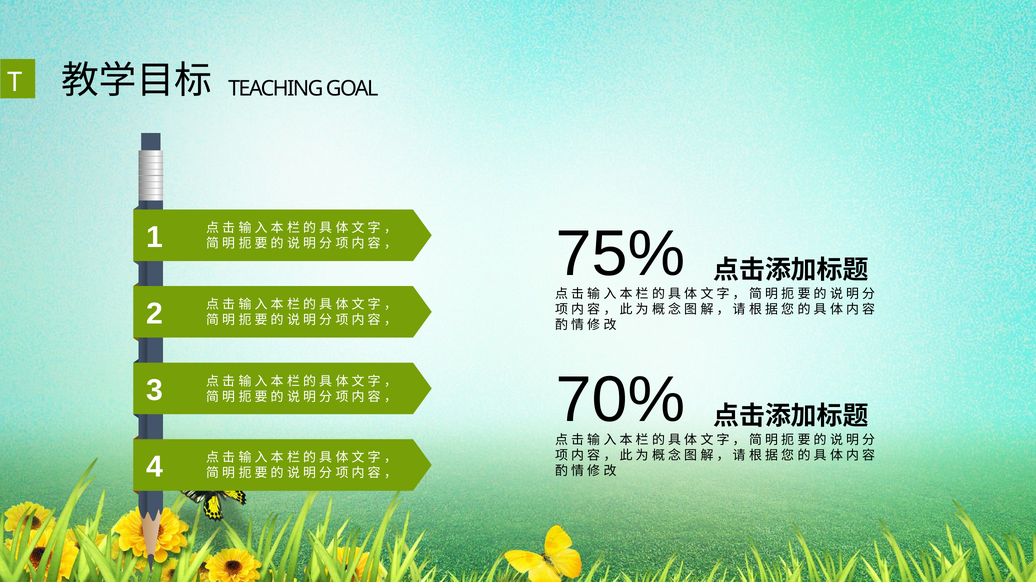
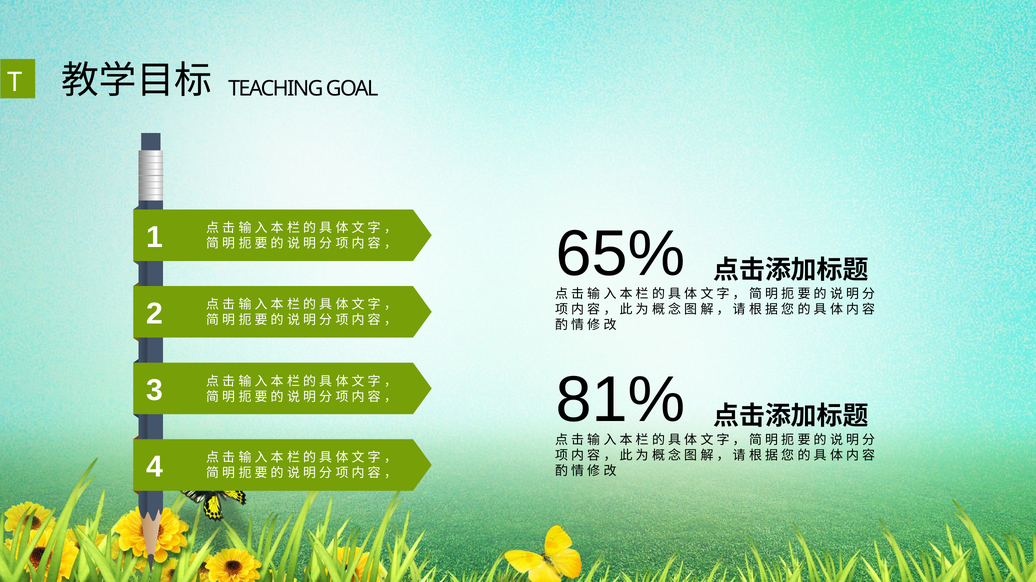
75%: 75% -> 65%
70%: 70% -> 81%
